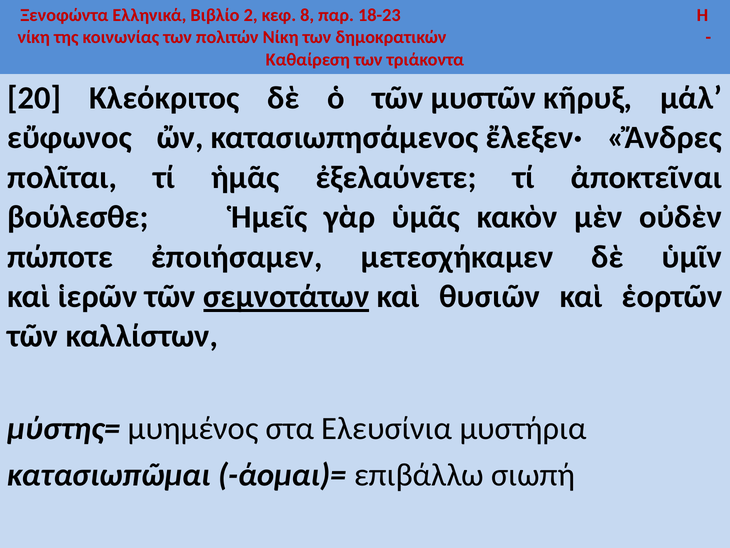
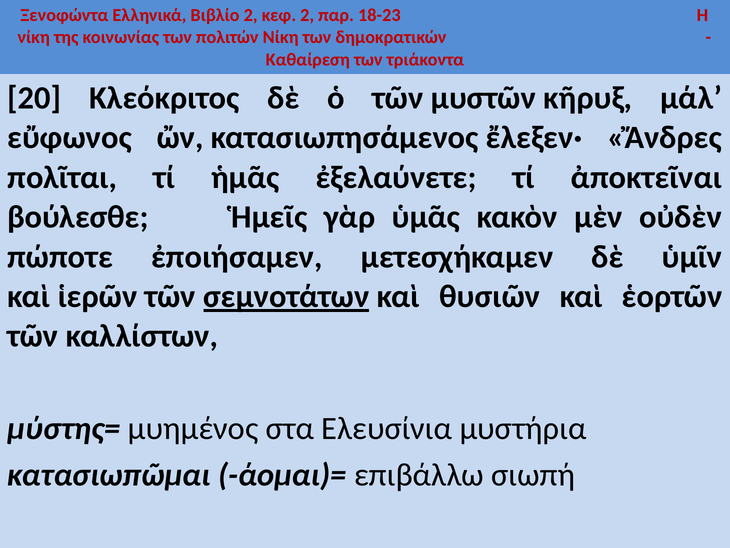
κεφ 8: 8 -> 2
